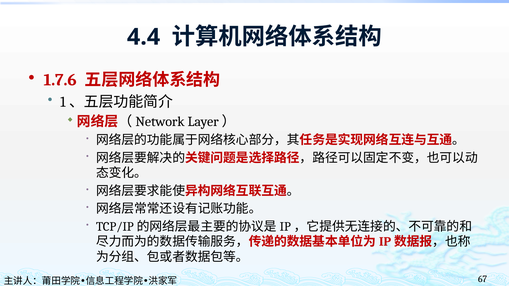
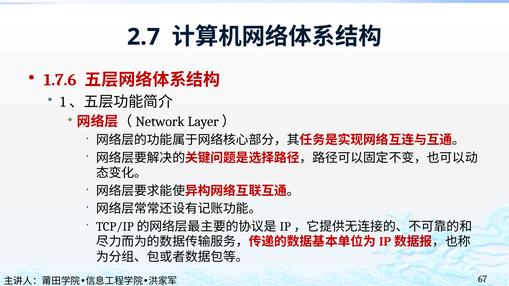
4.4: 4.4 -> 2.7
